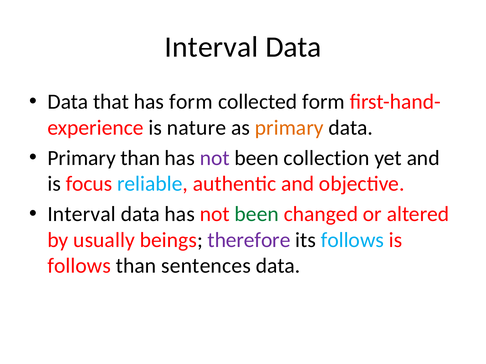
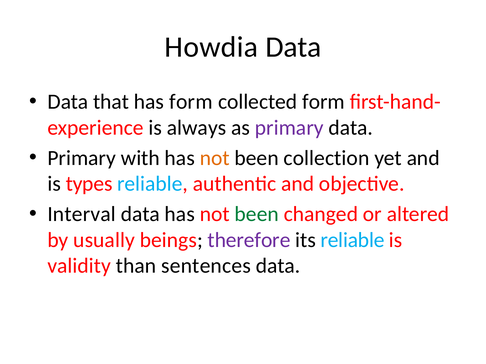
Interval at (211, 47): Interval -> Howdia
nature: nature -> always
primary at (289, 128) colour: orange -> purple
Primary than: than -> with
not at (215, 158) colour: purple -> orange
focus: focus -> types
its follows: follows -> reliable
follows at (79, 266): follows -> validity
